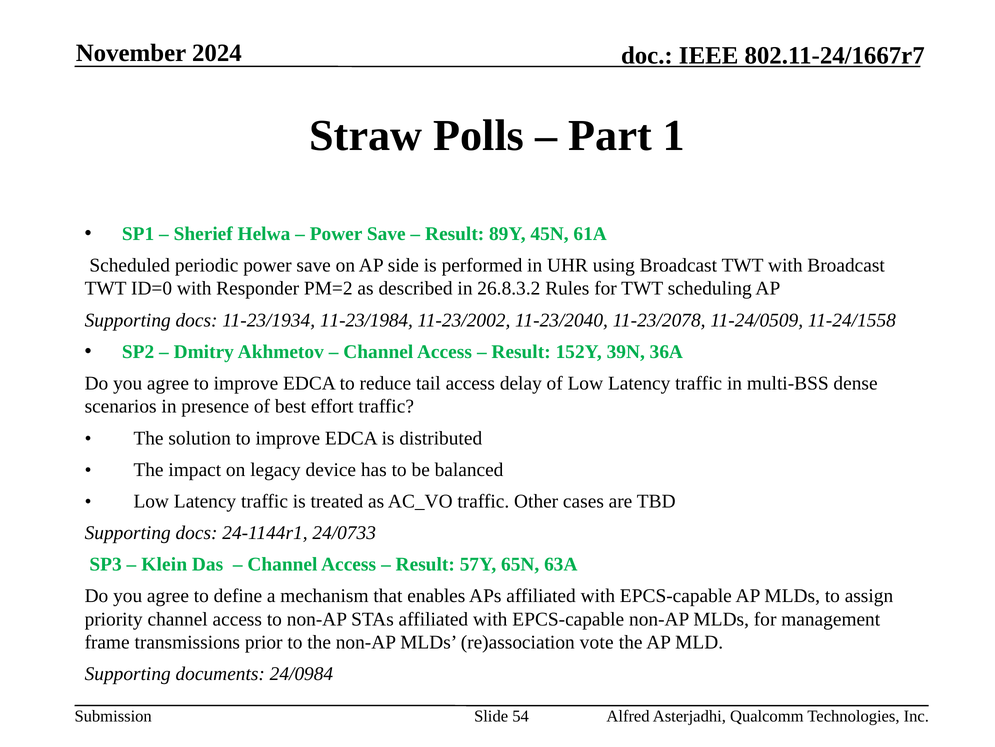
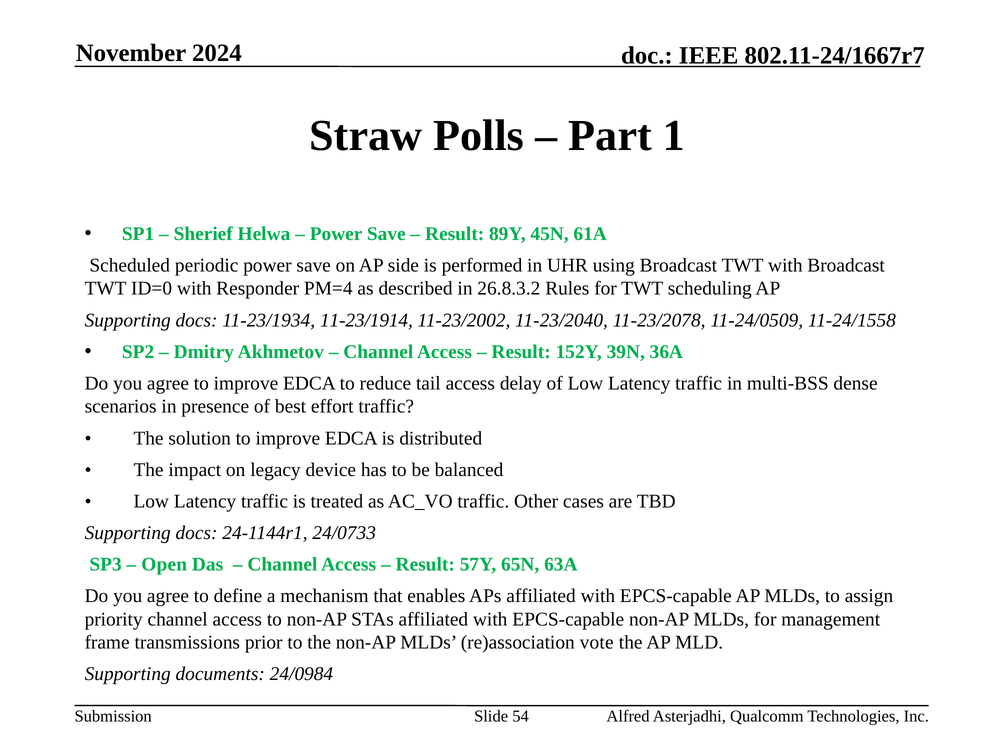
PM=2: PM=2 -> PM=4
11-23/1984: 11-23/1984 -> 11-23/1914
Klein: Klein -> Open
